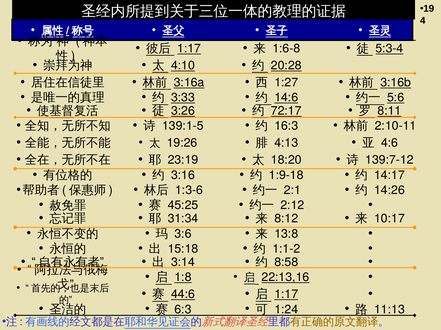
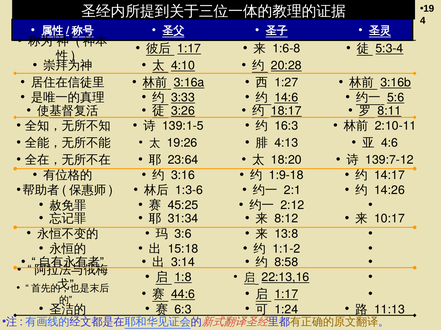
72:17: 72:17 -> 18:17
23:19: 23:19 -> 23:64
